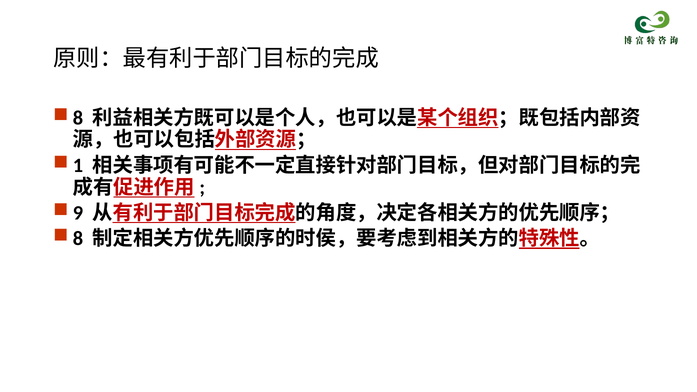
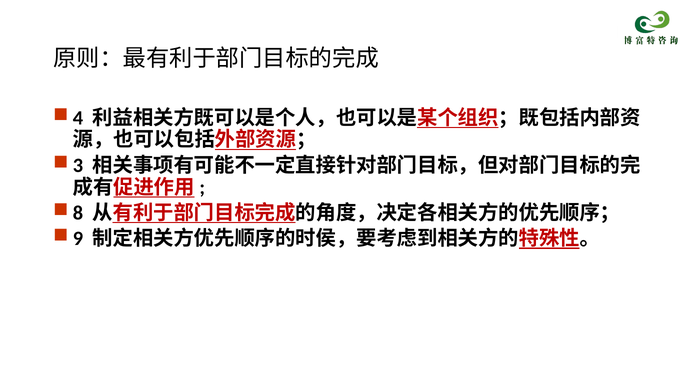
8 at (78, 118): 8 -> 4
1: 1 -> 3
9: 9 -> 8
8 at (78, 239): 8 -> 9
